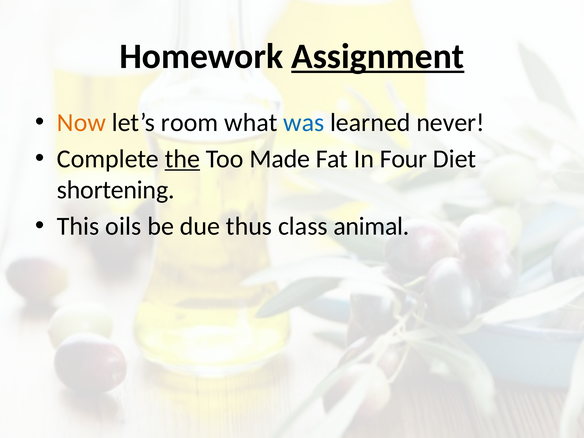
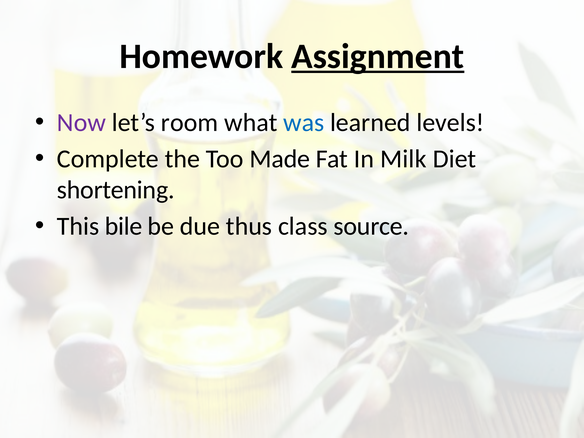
Now colour: orange -> purple
never: never -> levels
the underline: present -> none
Four: Four -> Milk
oils: oils -> bile
animal: animal -> source
